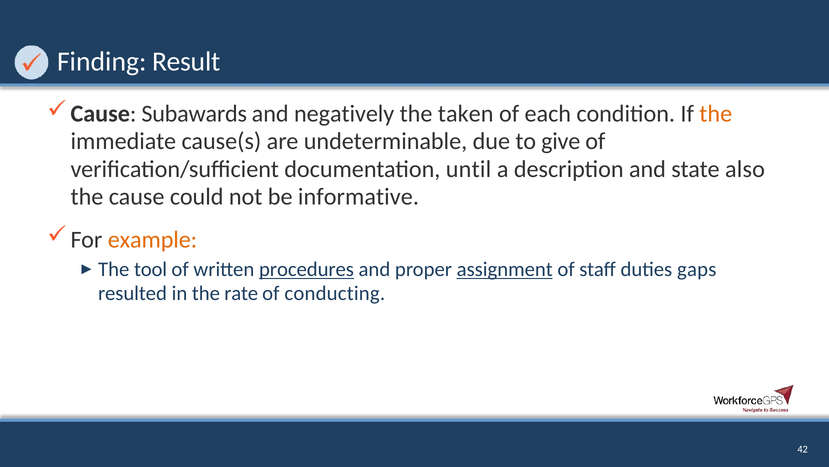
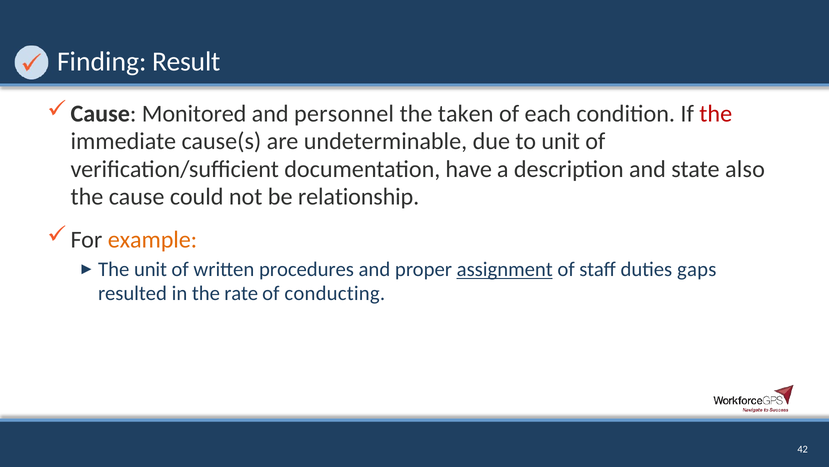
Subawards: Subawards -> Monitored
negatively: negatively -> personnel
the at (716, 114) colour: orange -> red
to give: give -> unit
until: until -> have
informative: informative -> relationship
tool at (151, 269): tool -> unit
procedures underline: present -> none
